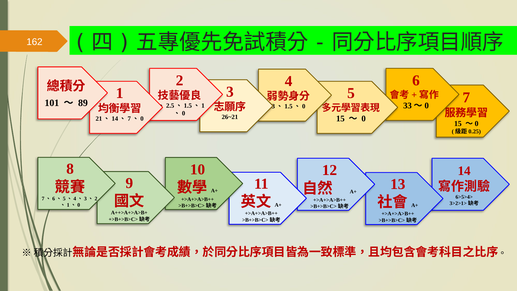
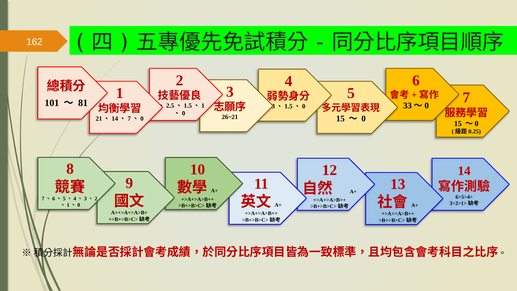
89: 89 -> 81
